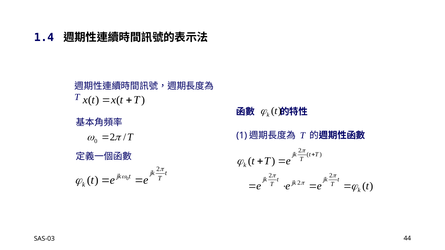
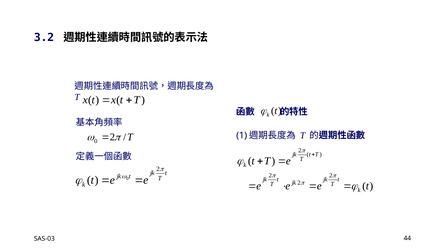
1.4: 1.4 -> 3.2
